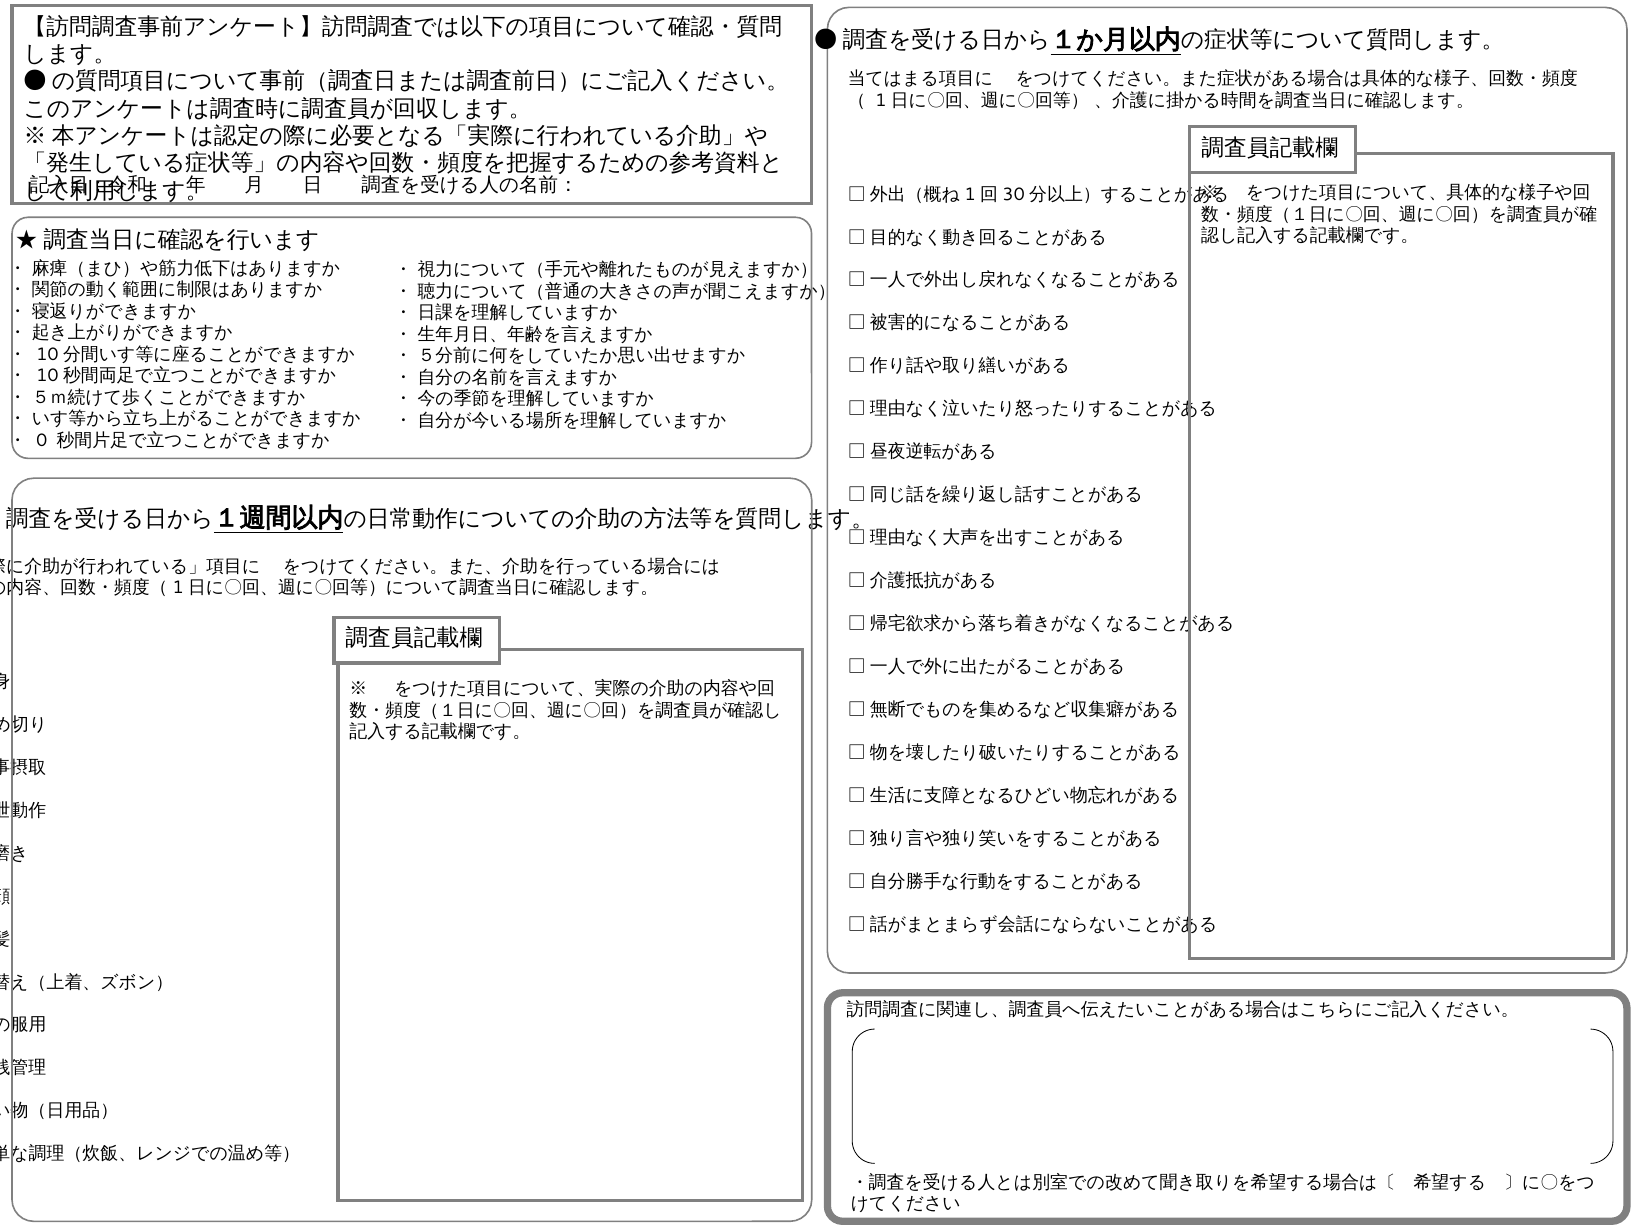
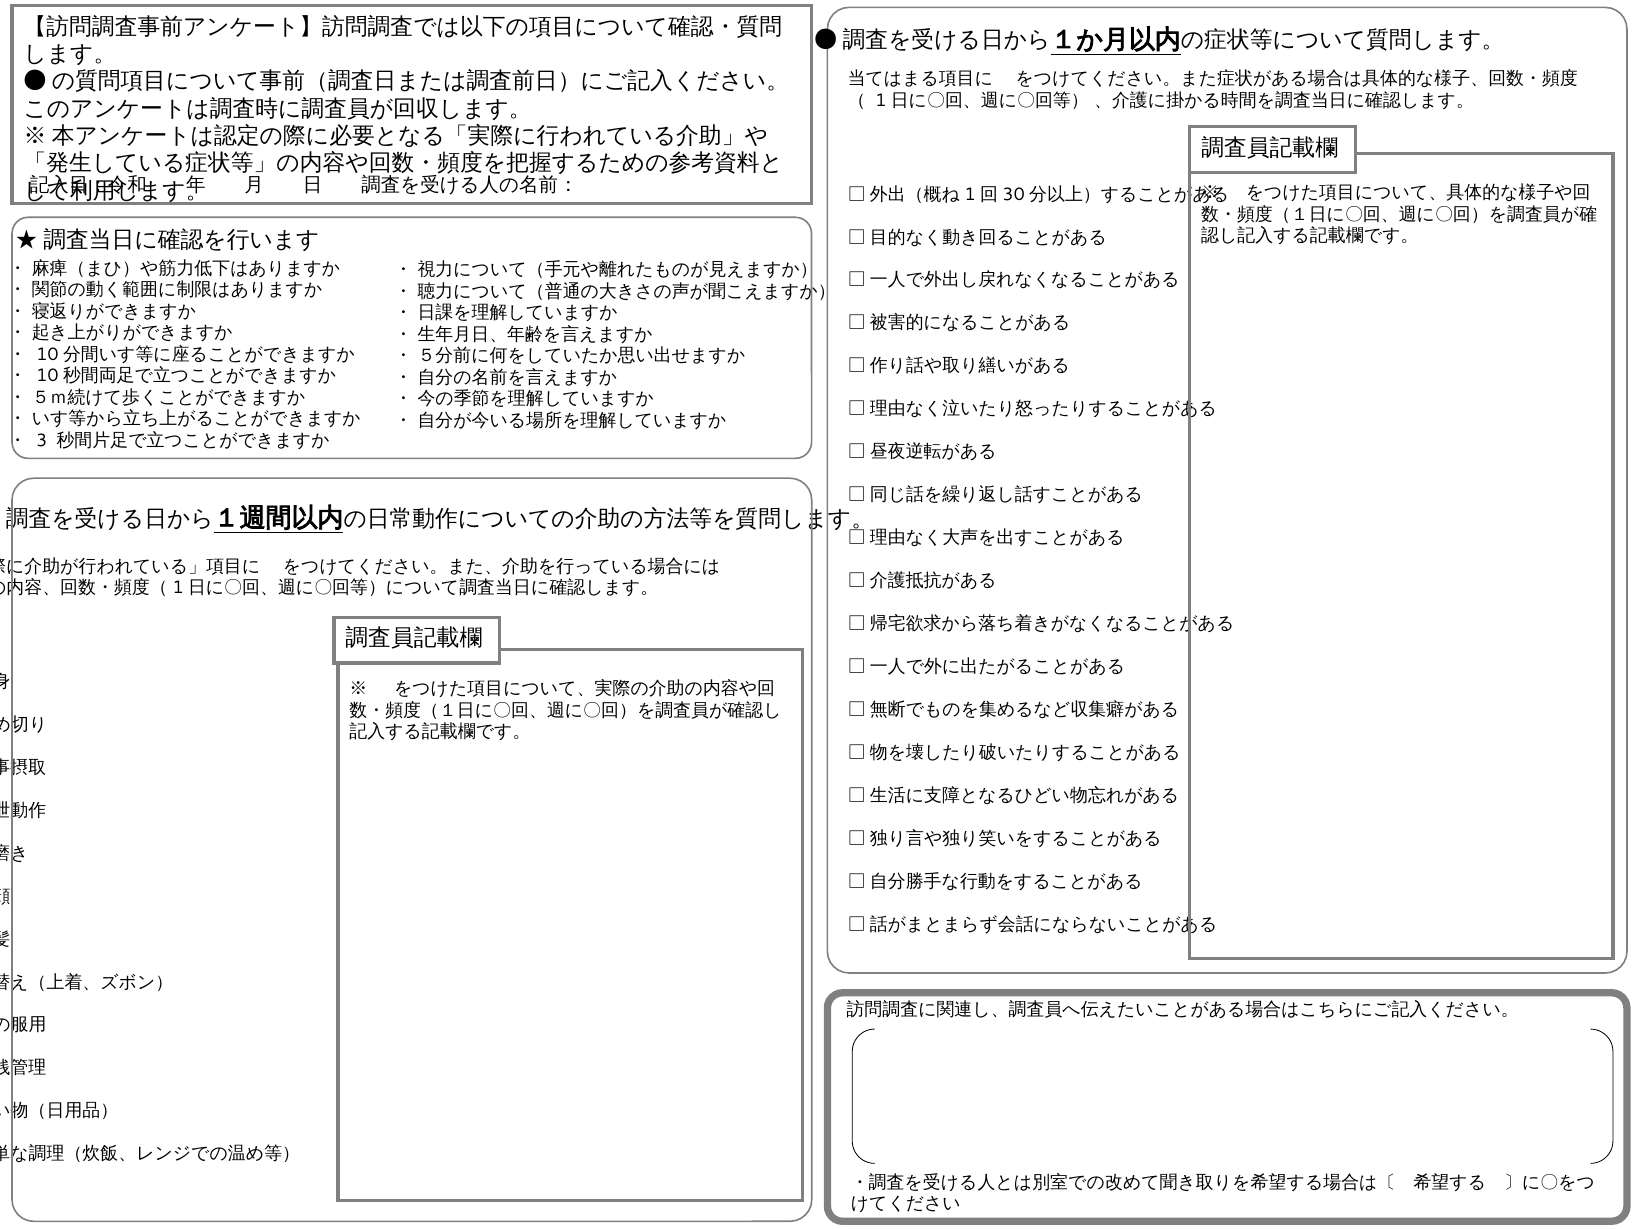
0: 0 -> 3
